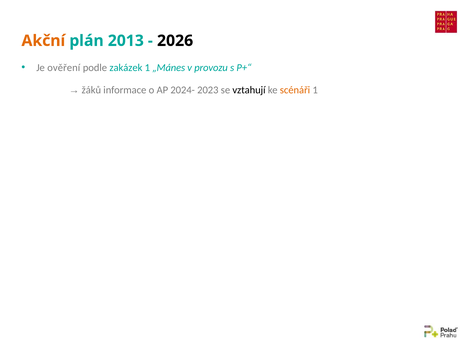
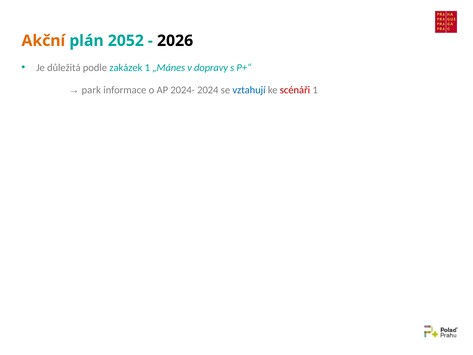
2013: 2013 -> 2052
ověření: ověření -> důležitá
provozu: provozu -> dopravy
žáků: žáků -> park
2023: 2023 -> 2024
vztahují colour: black -> blue
scénáři colour: orange -> red
